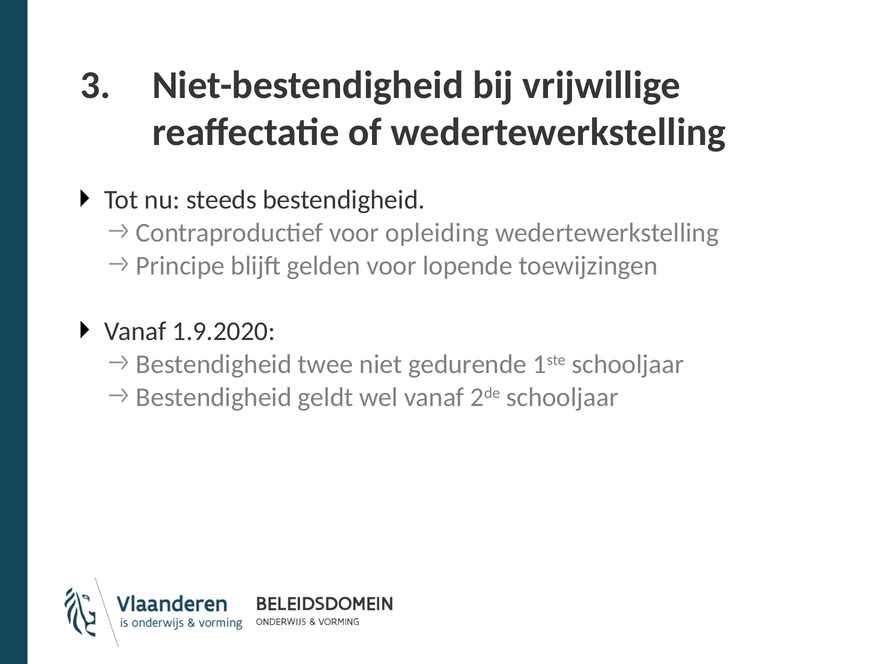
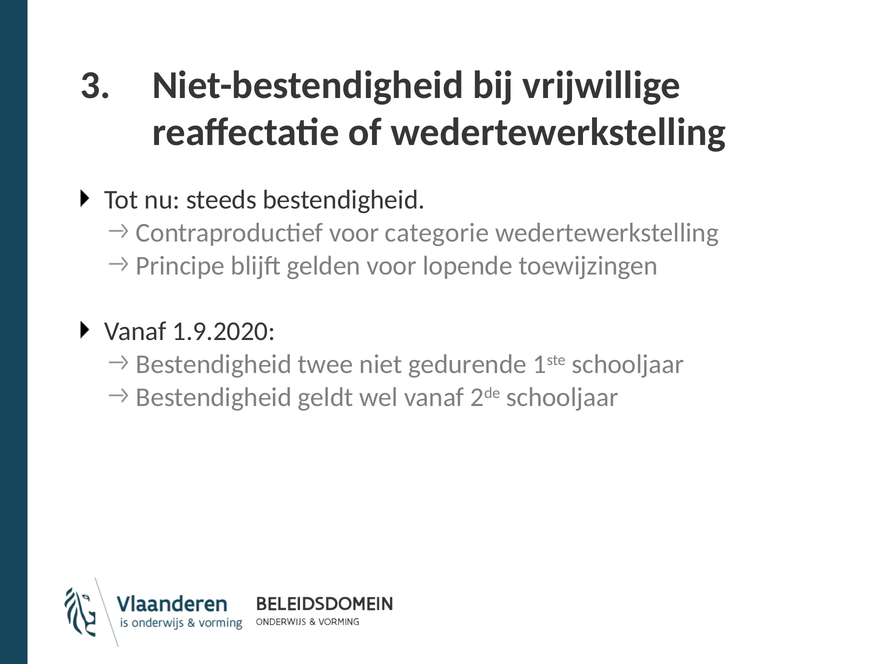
opleiding: opleiding -> categorie
